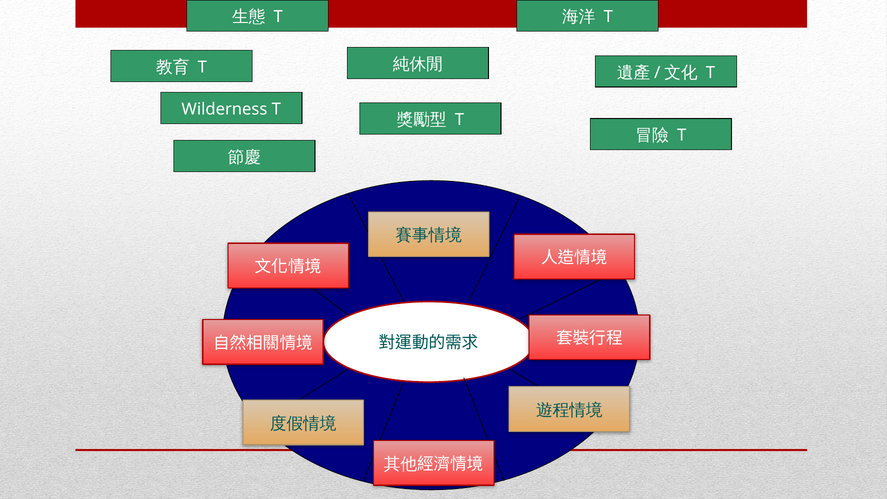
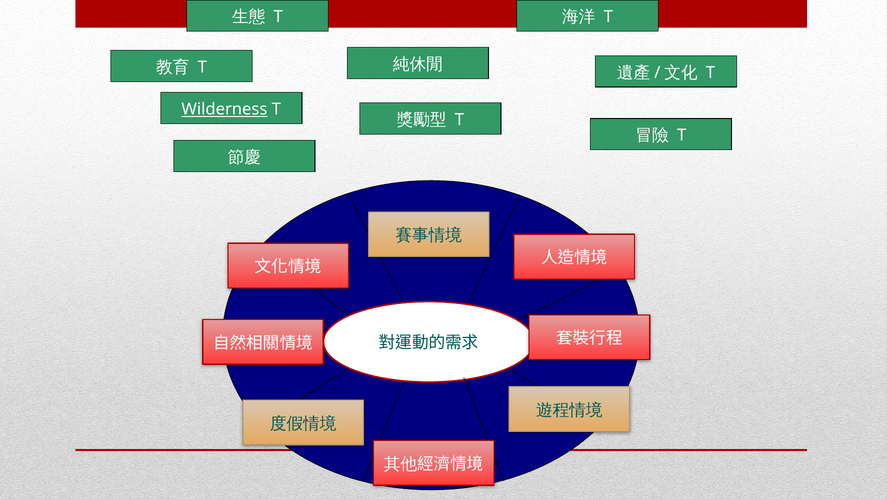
Wilderness underline: none -> present
